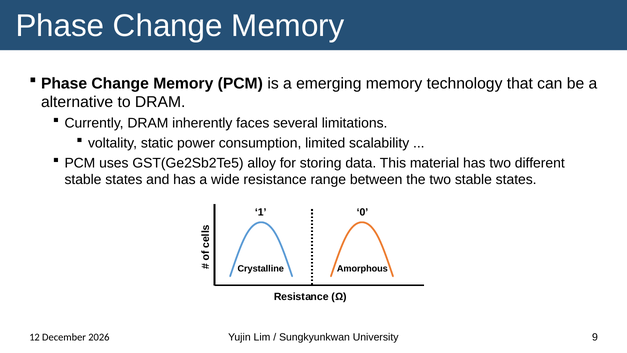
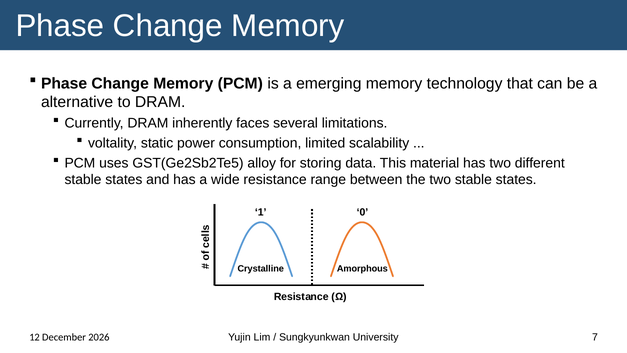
9: 9 -> 7
